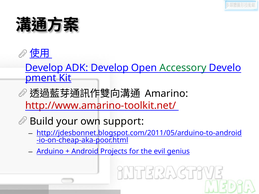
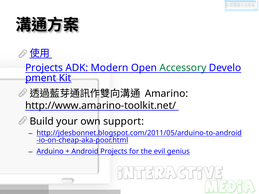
Develop at (44, 68): Develop -> Projects
ADK Develop: Develop -> Modern
http://www.amarino-toolkit.net/ colour: red -> black
